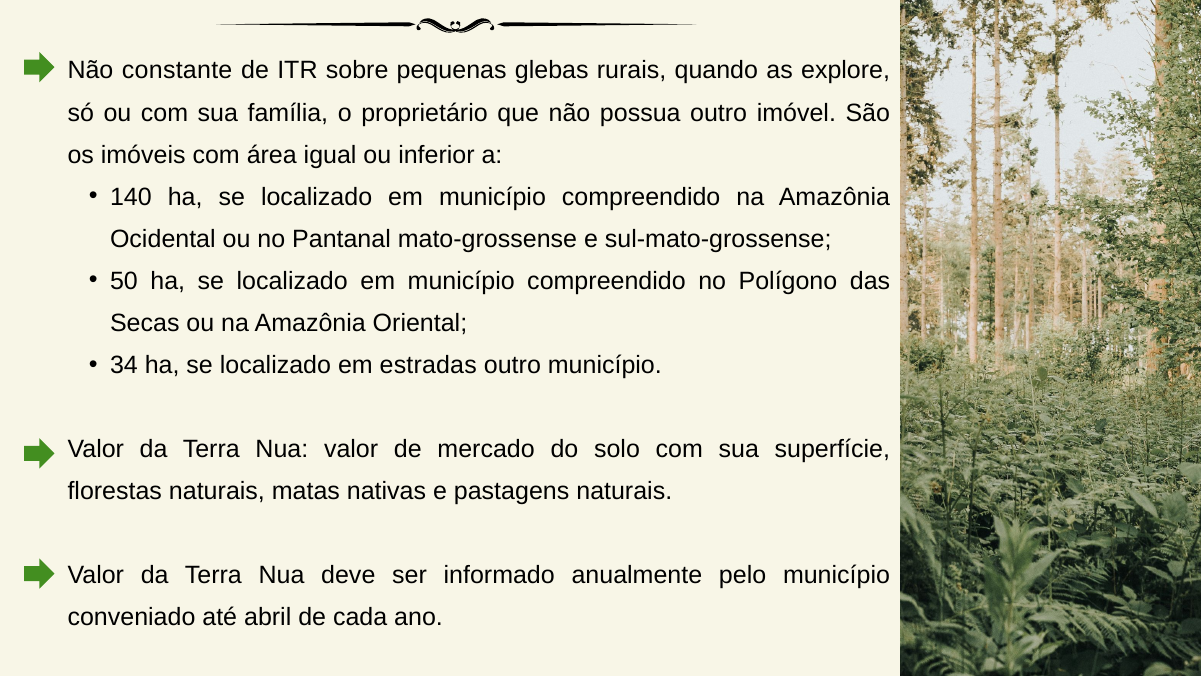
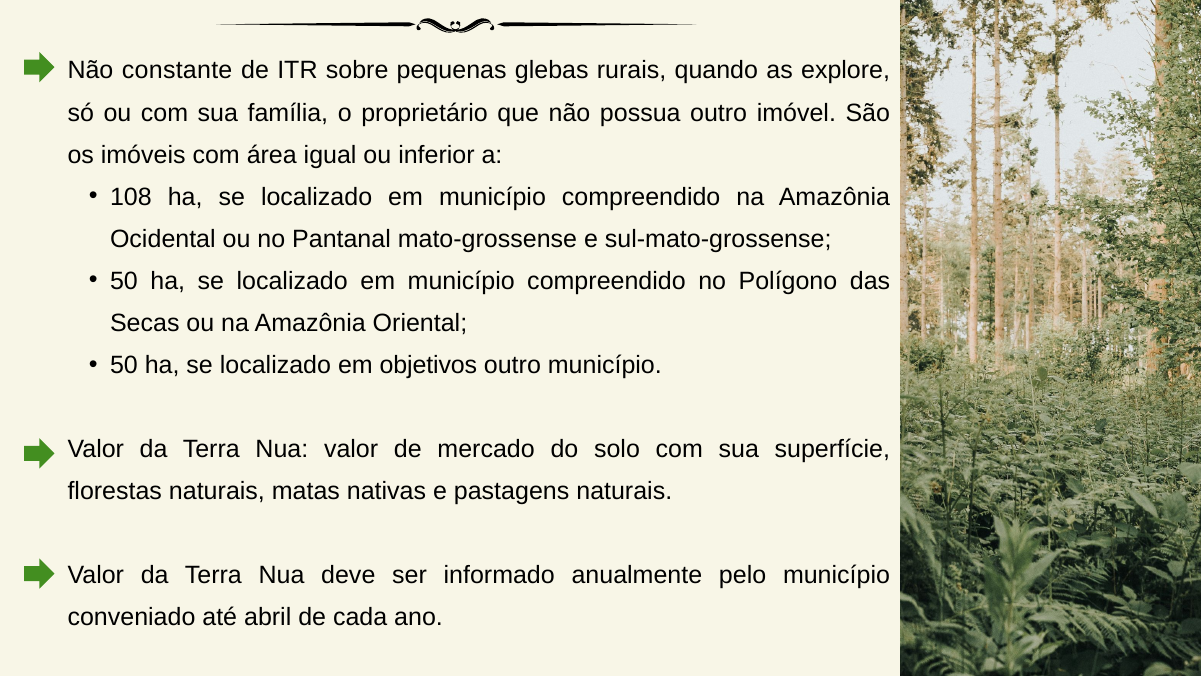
140: 140 -> 108
34 at (124, 365): 34 -> 50
estradas: estradas -> objetivos
